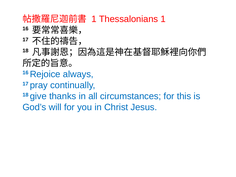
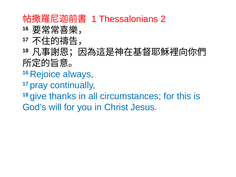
Thessalonians 1: 1 -> 2
